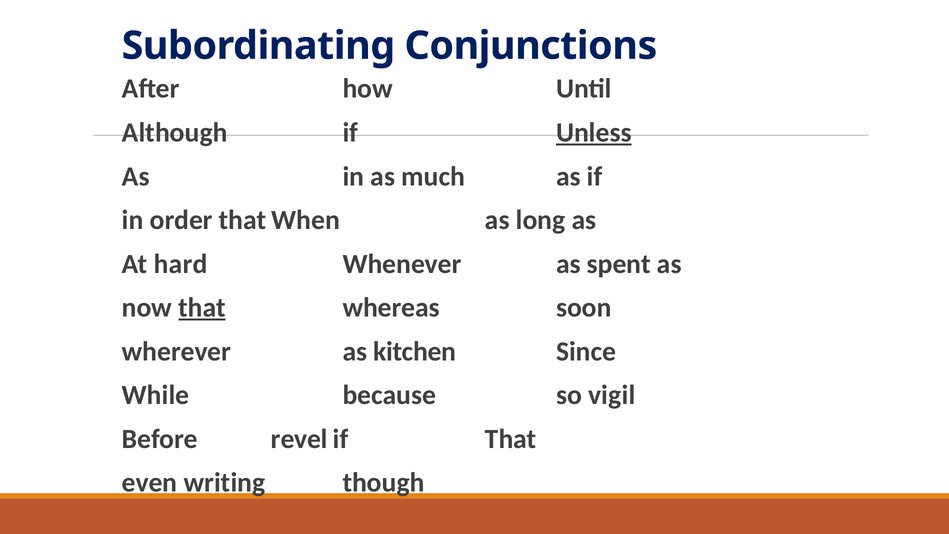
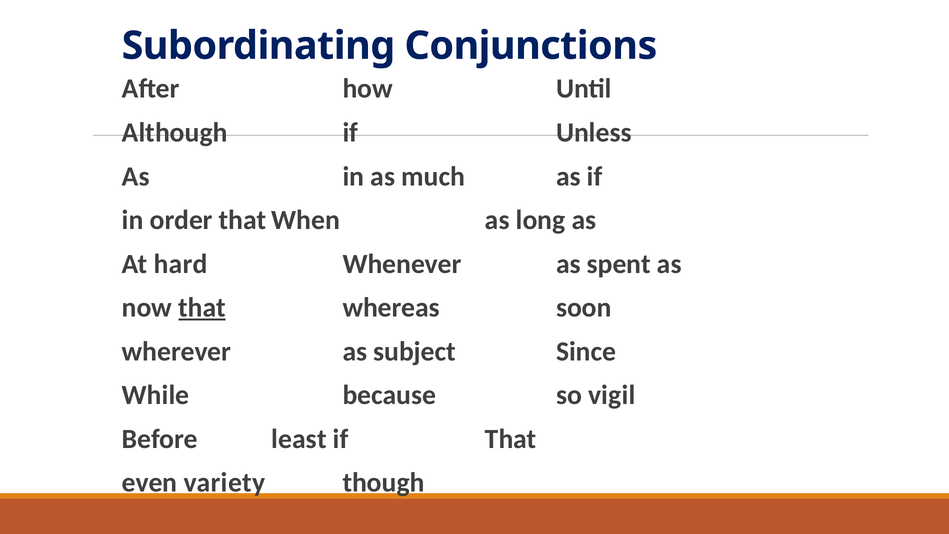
Unless underline: present -> none
kitchen: kitchen -> subject
revel: revel -> least
writing: writing -> variety
